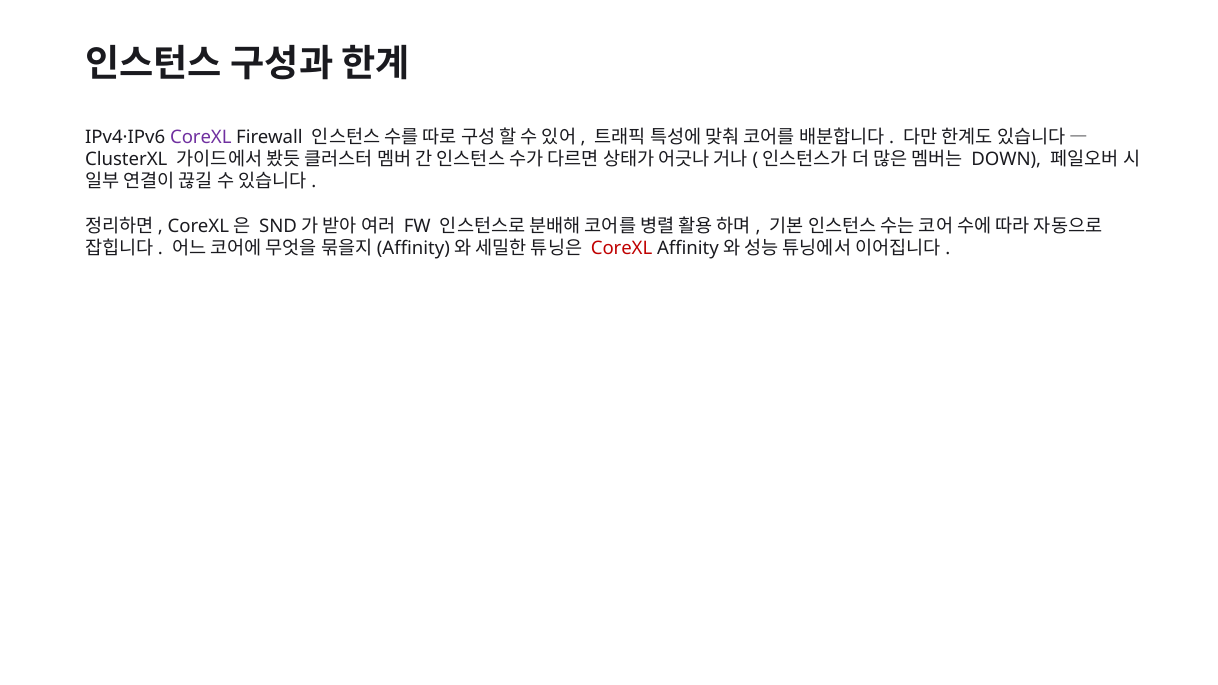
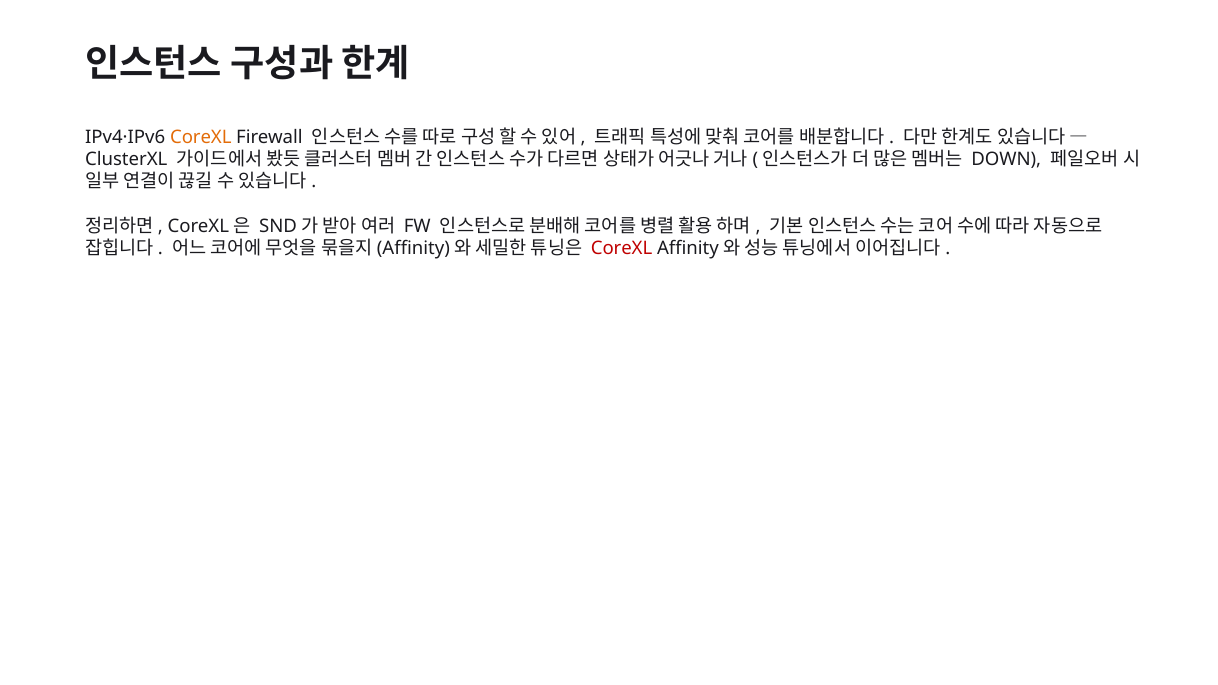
CoreXL at (201, 137) colour: purple -> orange
